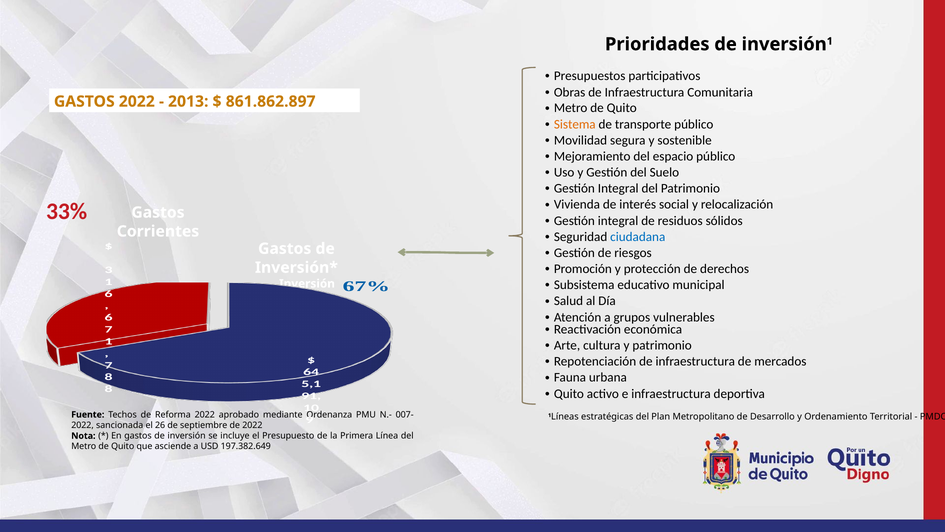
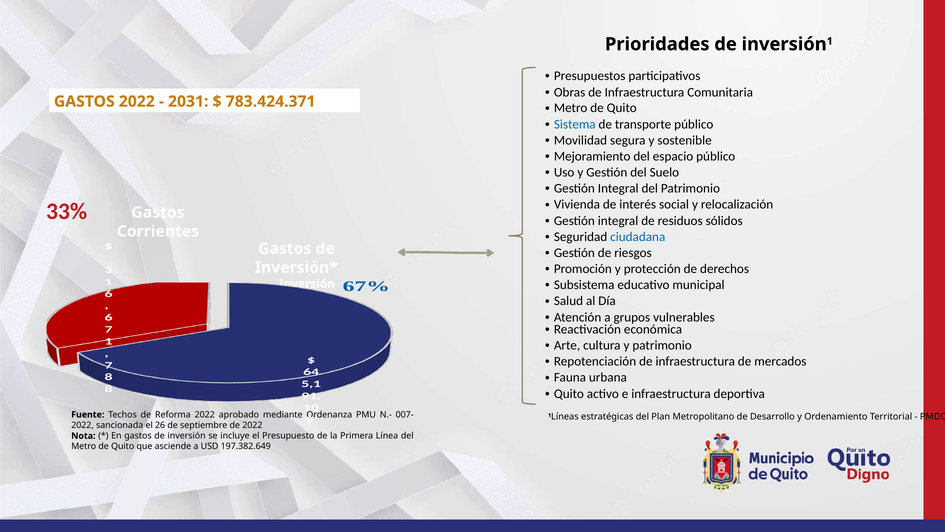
2013: 2013 -> 2031
861.862.897: 861.862.897 -> 783.424.371
Sistema colour: orange -> blue
